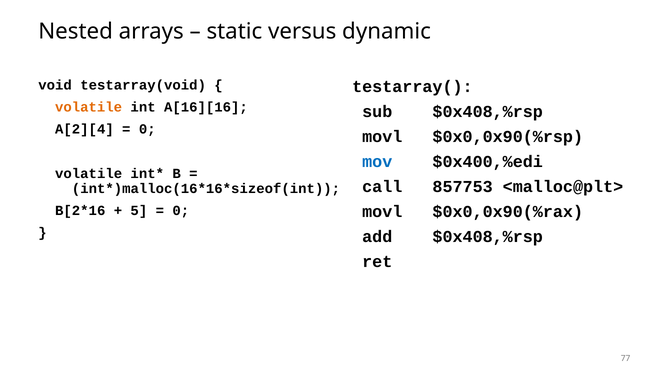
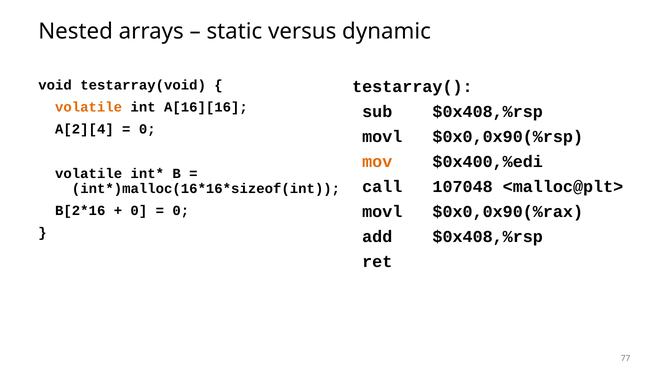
mov colour: blue -> orange
857753: 857753 -> 107048
5 at (139, 211): 5 -> 0
